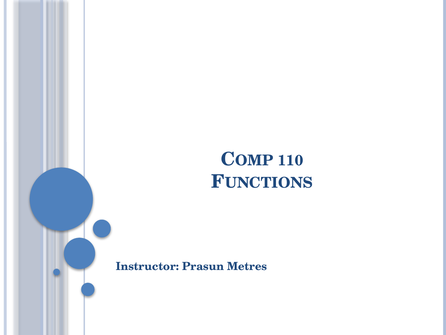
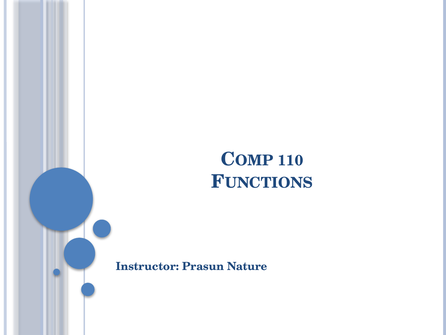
Metres: Metres -> Nature
